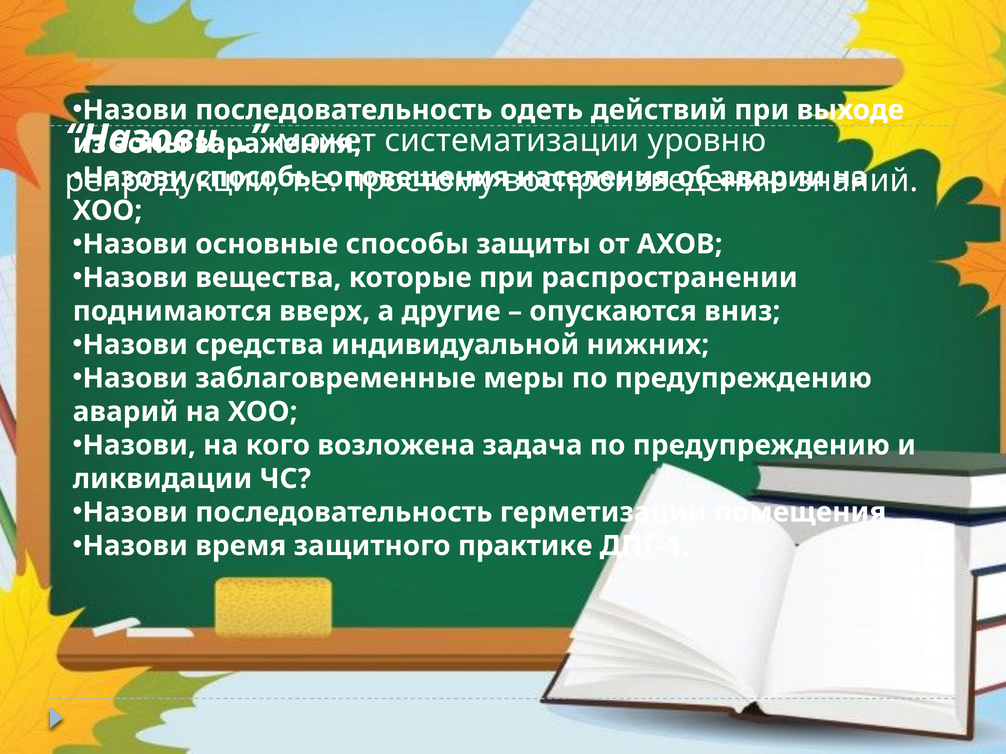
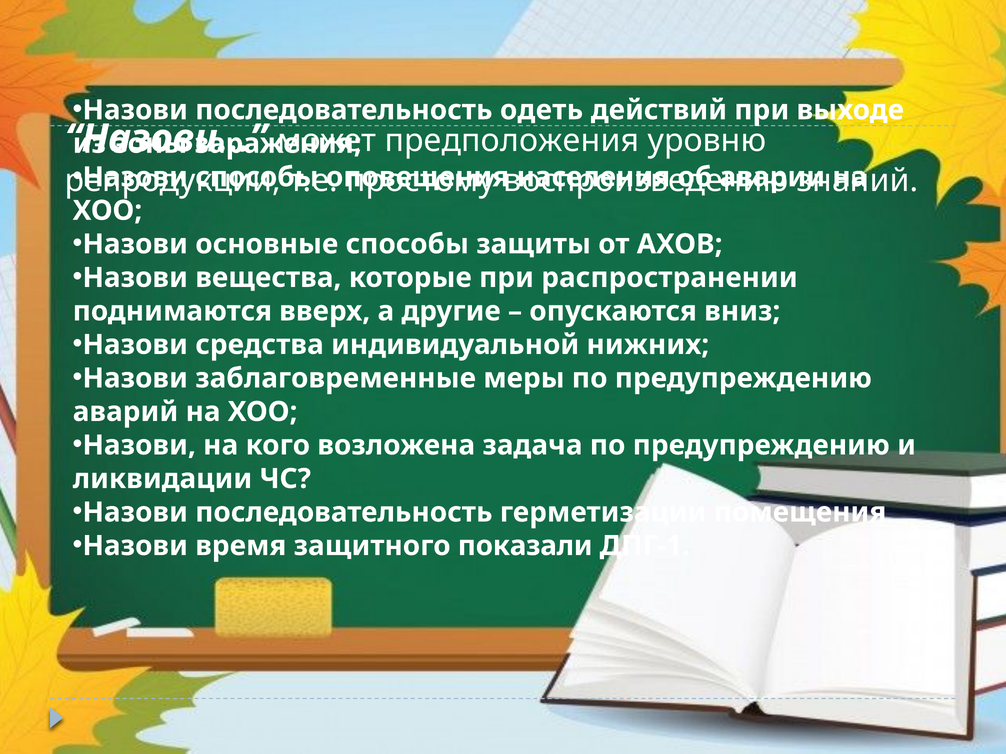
систематизации: систематизации -> предположения
практике: практике -> показали
